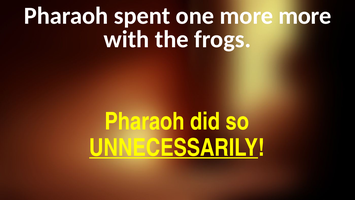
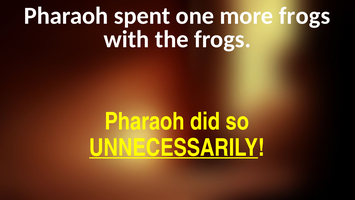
more more: more -> frogs
